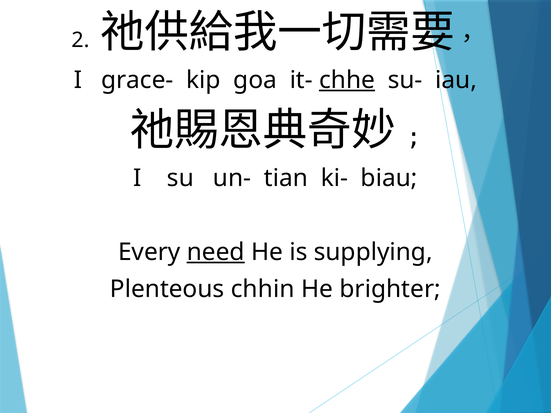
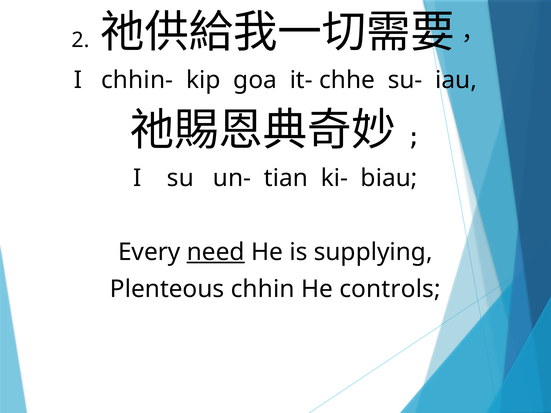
grace-: grace- -> chhin-
chhe underline: present -> none
brighter: brighter -> controls
